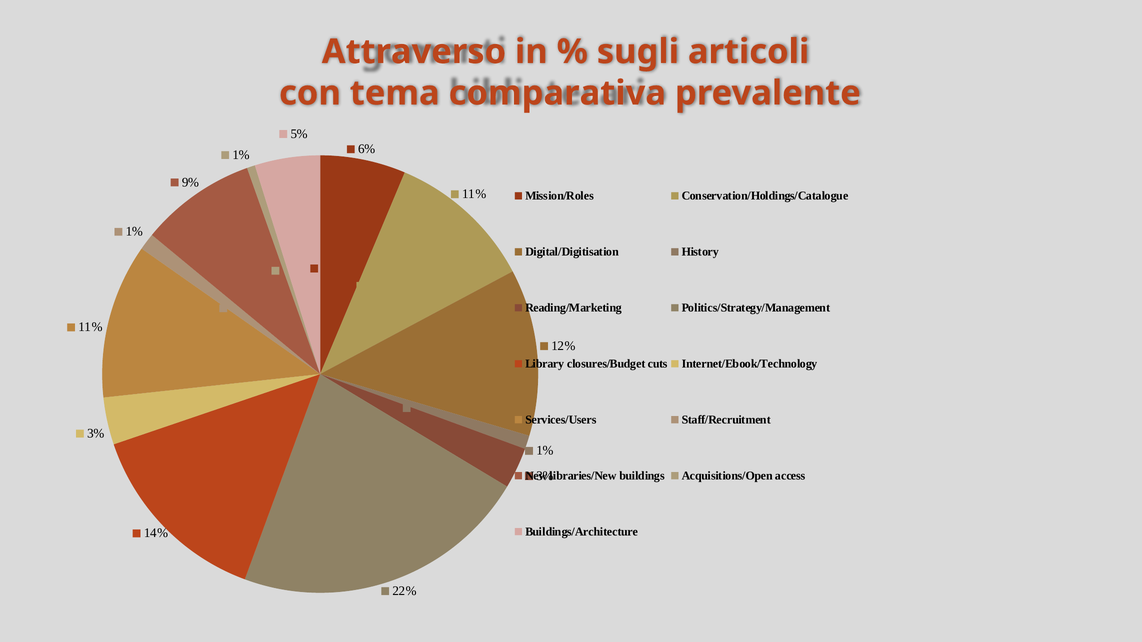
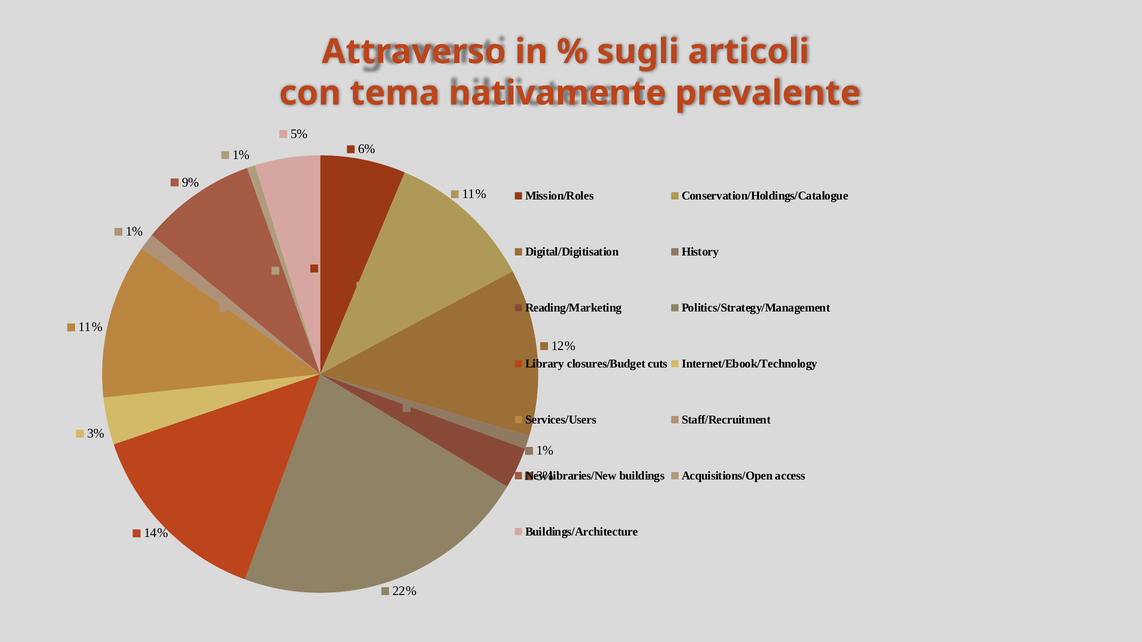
comparativa: comparativa -> nativamente
